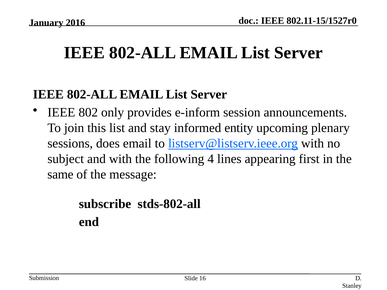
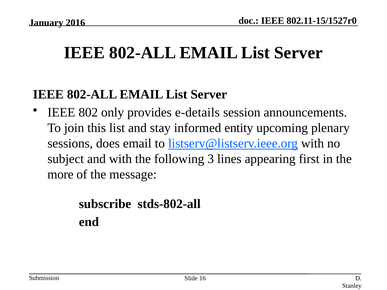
e-inform: e-inform -> e-details
4: 4 -> 3
same: same -> more
